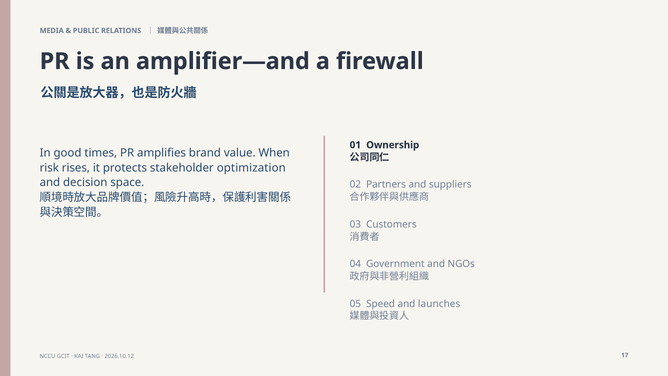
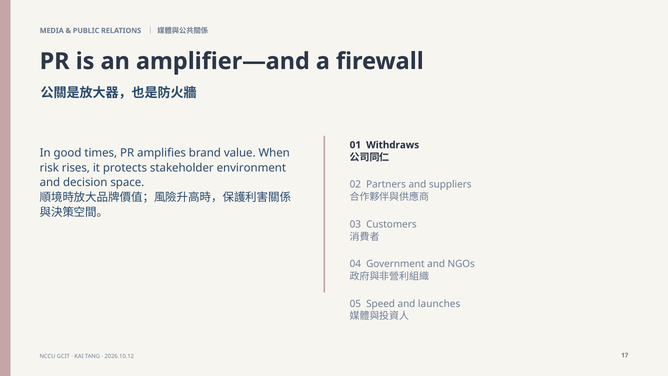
Ownership: Ownership -> Withdraws
optimization: optimization -> environment
